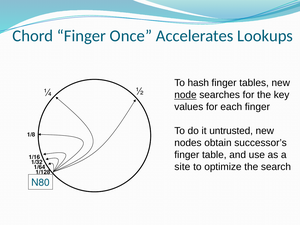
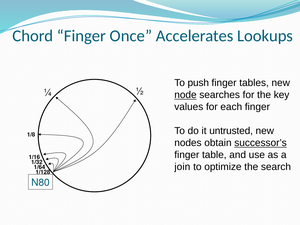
hash: hash -> push
successor’s underline: none -> present
site: site -> join
